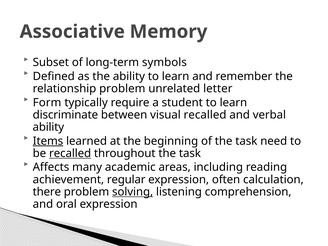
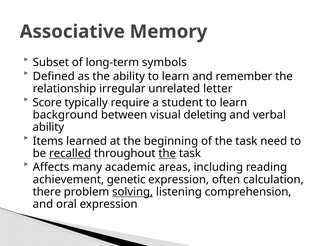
relationship problem: problem -> irregular
Form: Form -> Score
discriminate: discriminate -> background
visual recalled: recalled -> deleting
Items underline: present -> none
the at (167, 153) underline: none -> present
regular: regular -> genetic
